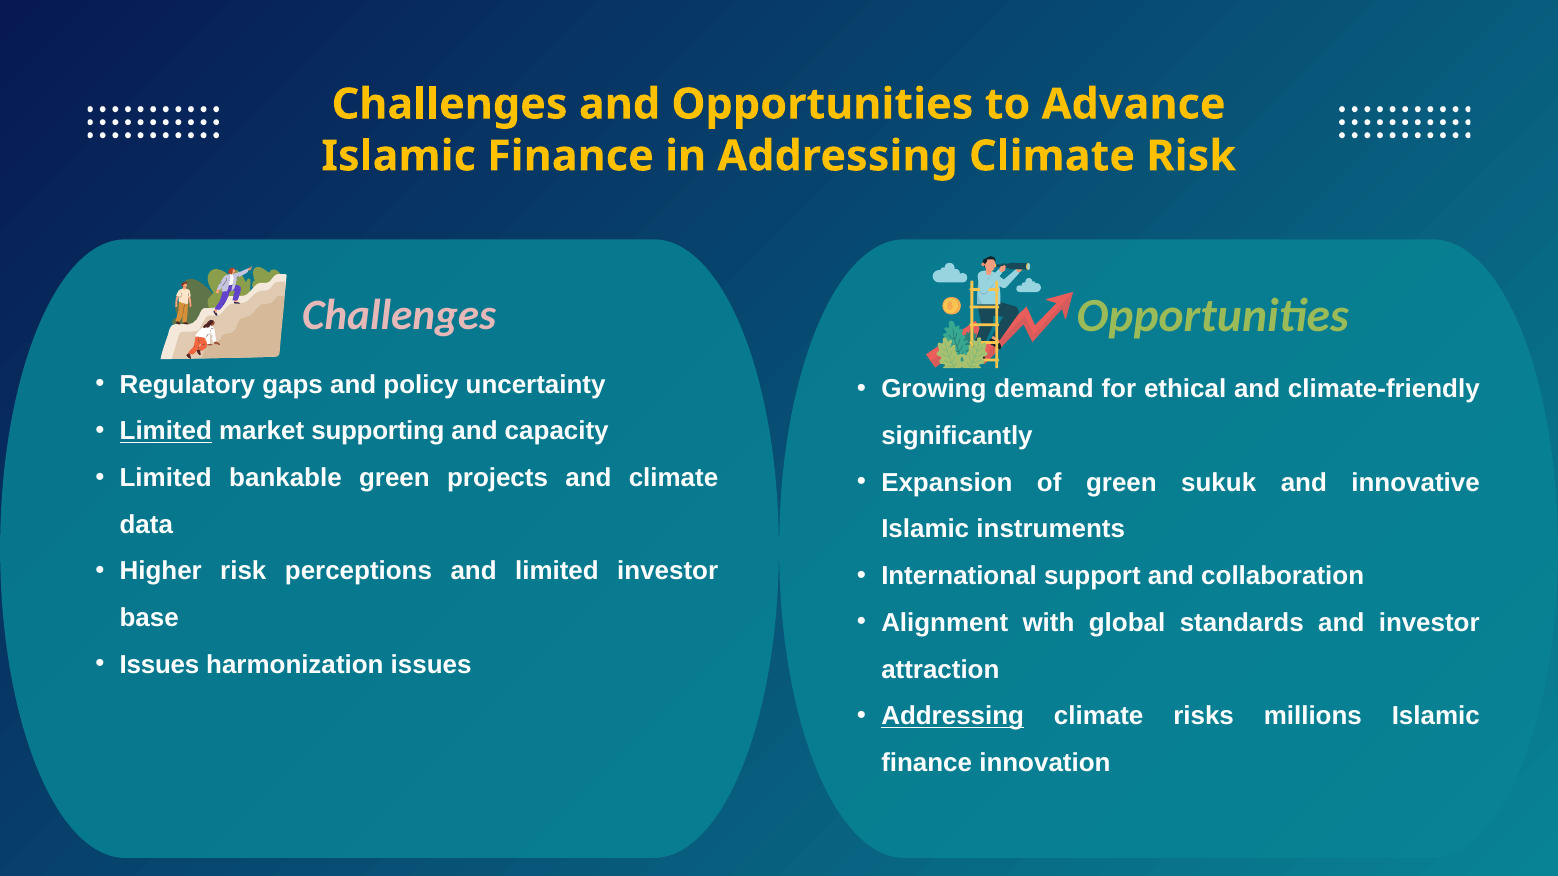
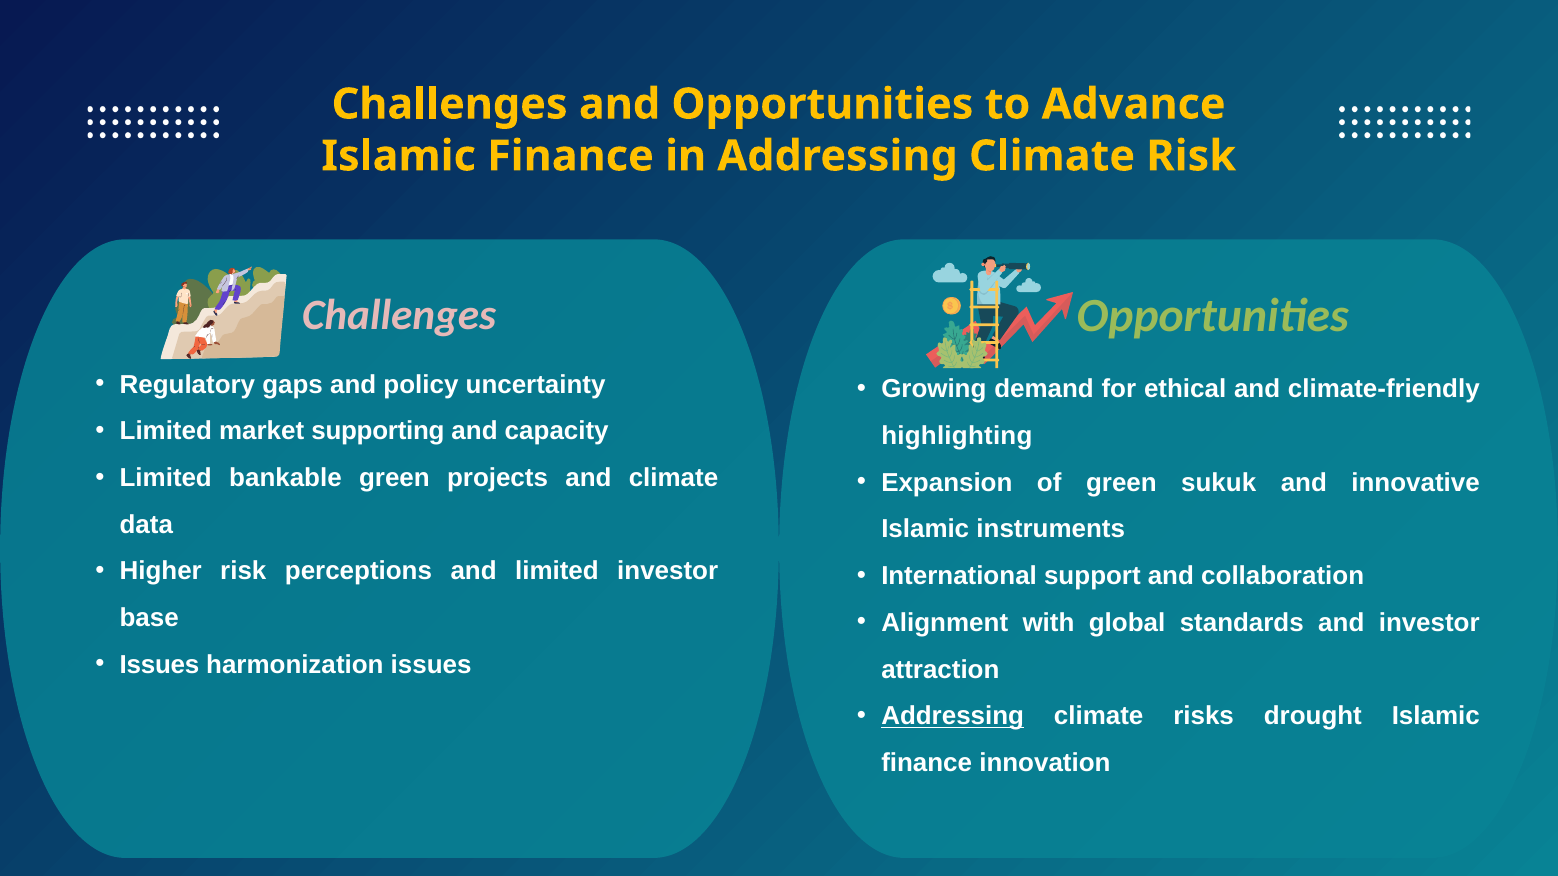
Limited at (166, 431) underline: present -> none
significantly: significantly -> highlighting
millions: millions -> drought
